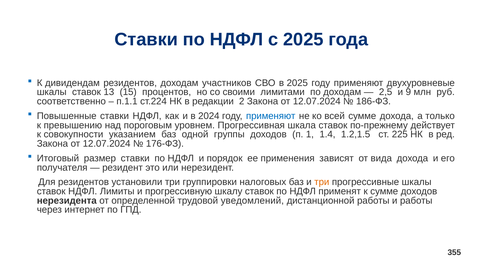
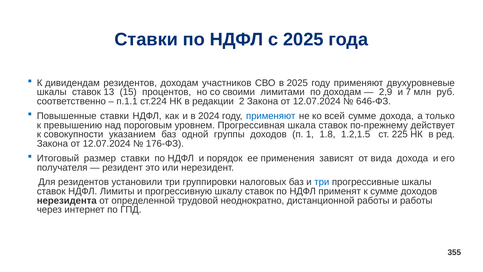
2,5: 2,5 -> 2,9
9: 9 -> 7
186-ФЗ: 186-ФЗ -> 646-ФЗ
1.4: 1.4 -> 1.8
три at (322, 182) colour: orange -> blue
уведомлений: уведомлений -> неоднократно
